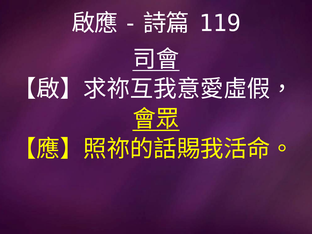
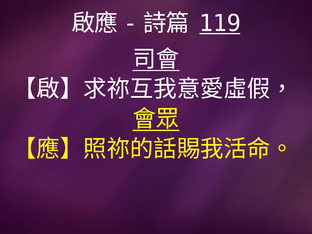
119 underline: none -> present
